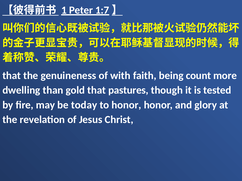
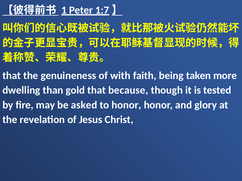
count: count -> taken
pastures: pastures -> because
today: today -> asked
